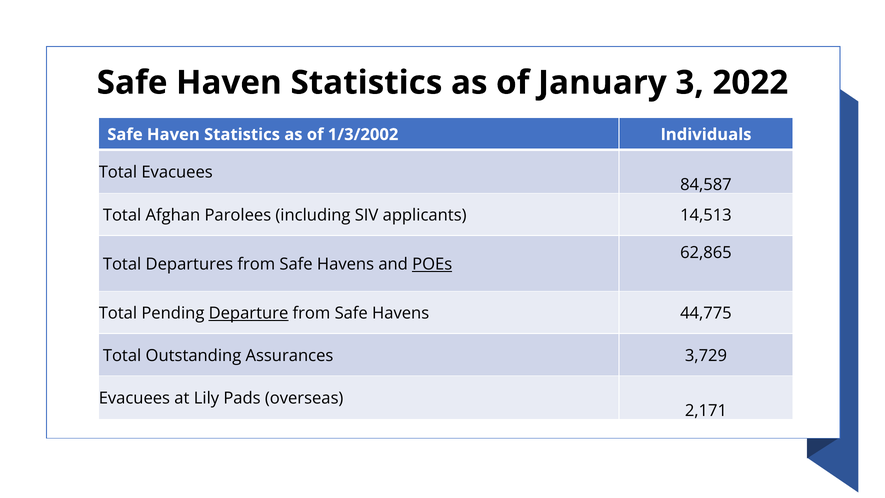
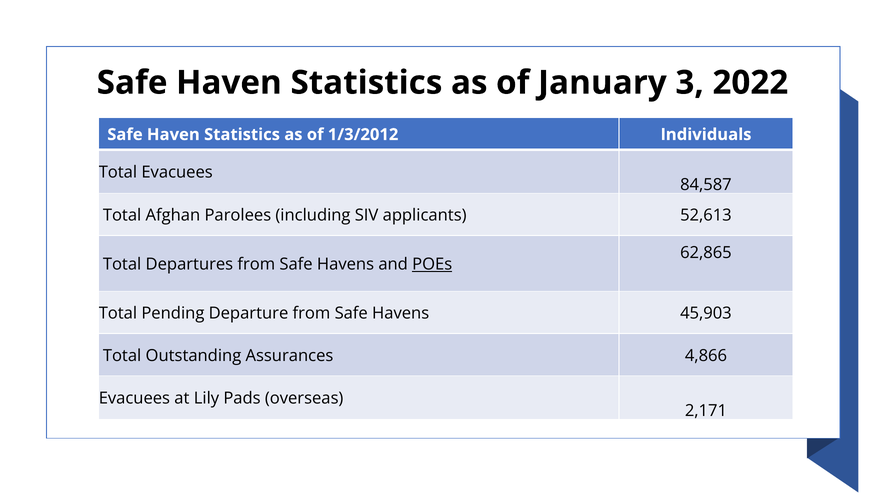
1/3/2002: 1/3/2002 -> 1/3/2012
14,513: 14,513 -> 52,613
Departure underline: present -> none
44,775: 44,775 -> 45,903
3,729: 3,729 -> 4,866
